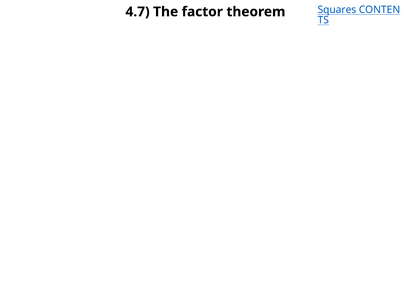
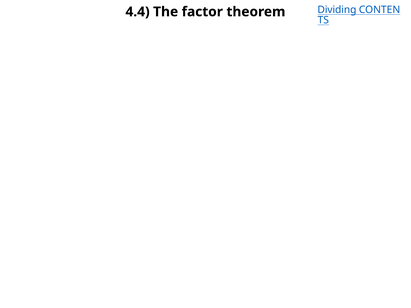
4.7: 4.7 -> 4.4
Squares: Squares -> Dividing
